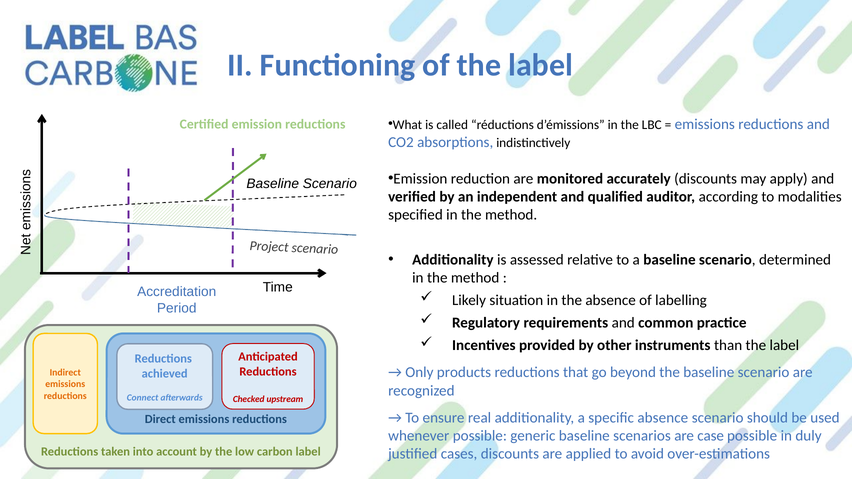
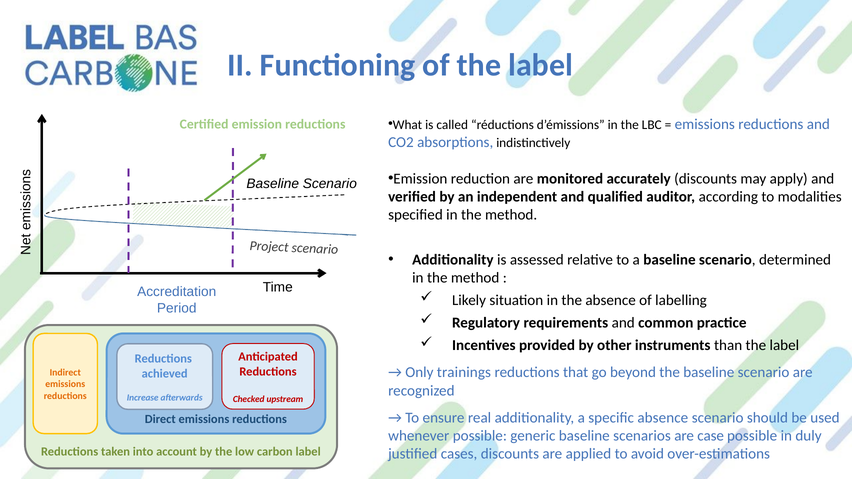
products: products -> trainings
Connect: Connect -> Increase
